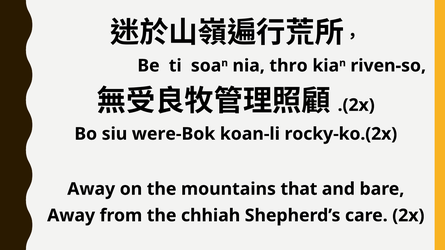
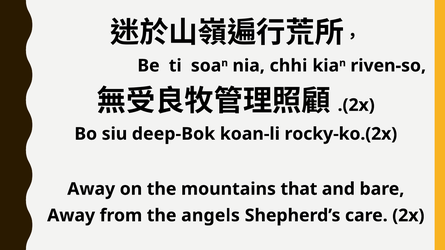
thro: thro -> chhi
were-Bok: were-Bok -> deep-Bok
chhiah: chhiah -> angels
